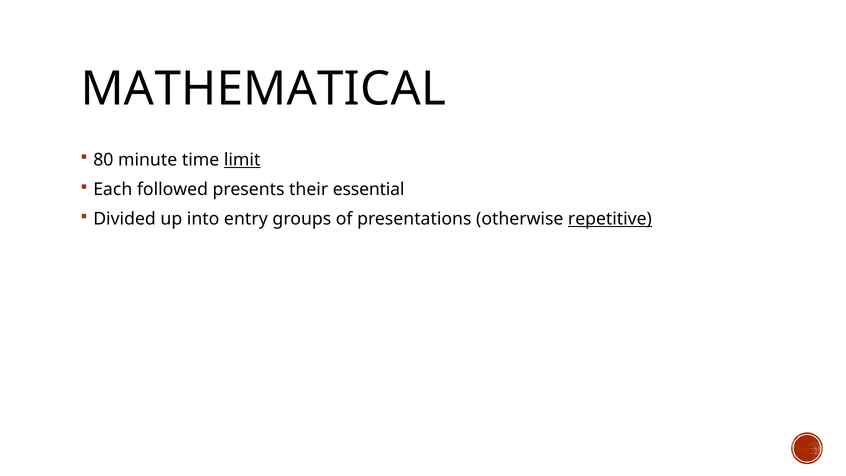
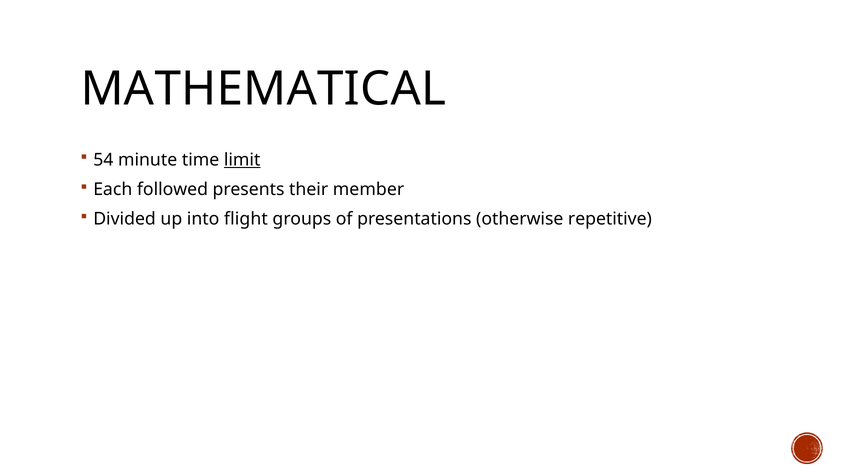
80: 80 -> 54
essential: essential -> member
entry: entry -> flight
repetitive underline: present -> none
